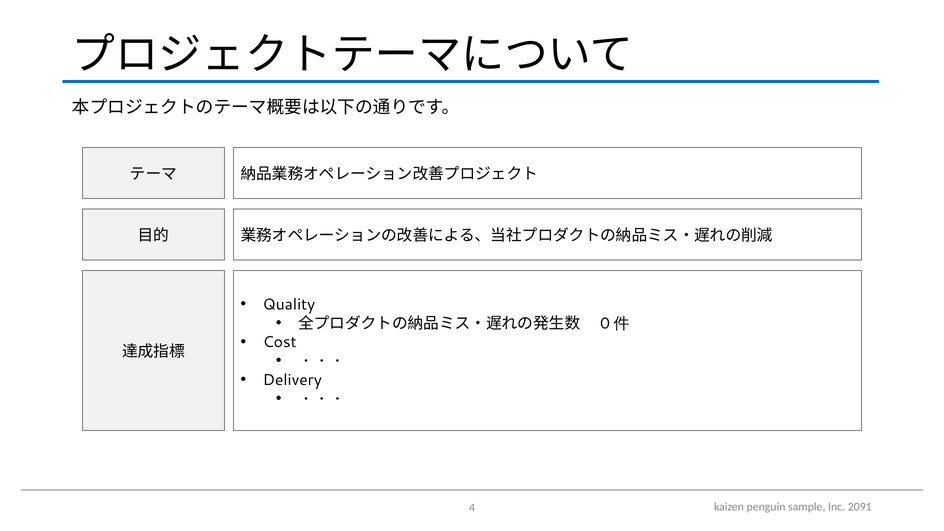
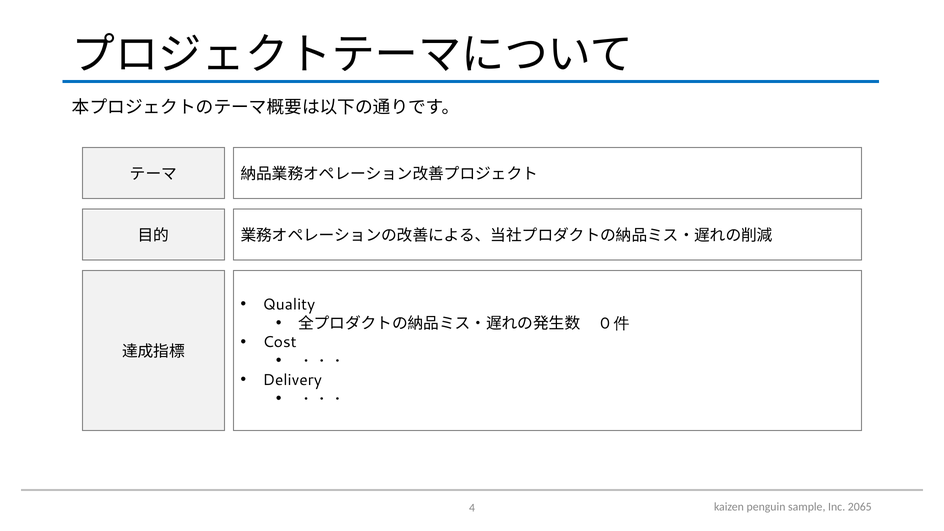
2091: 2091 -> 2065
